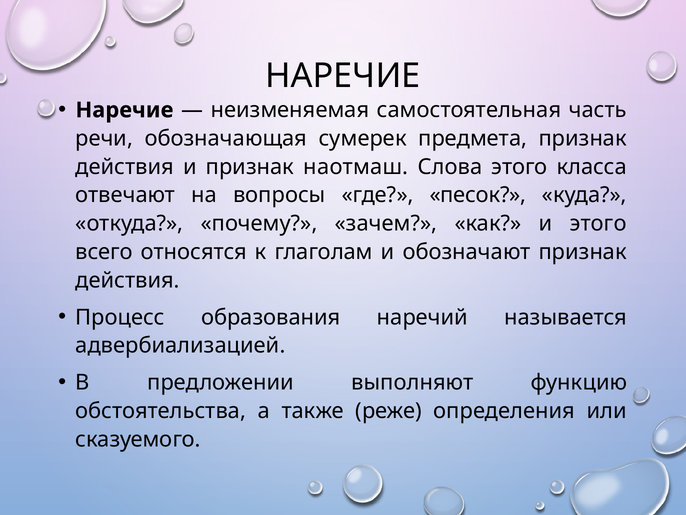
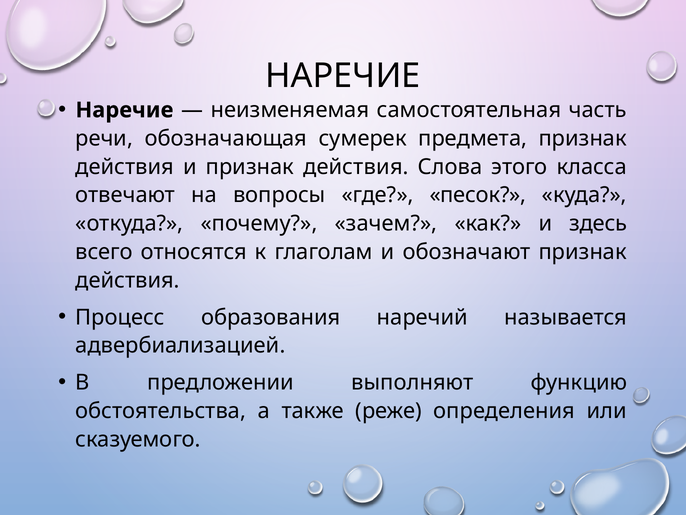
и признак наотмаш: наотмаш -> действия
и этого: этого -> здесь
